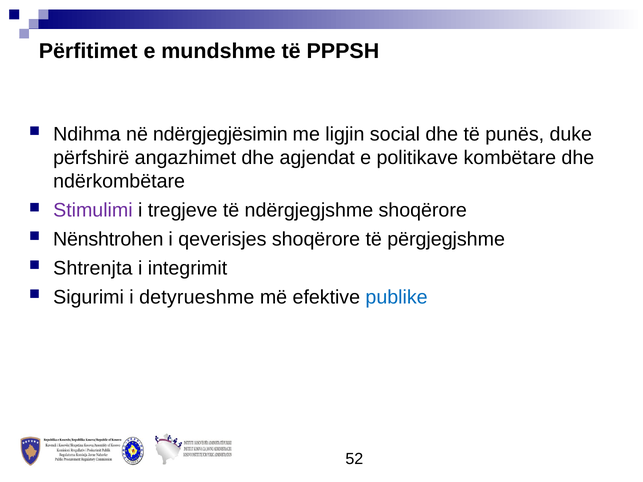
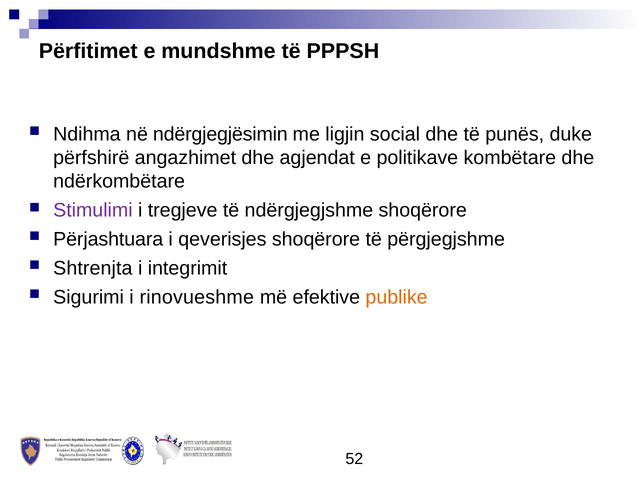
Nënshtrohen: Nënshtrohen -> Përjashtuara
detyrueshme: detyrueshme -> rinovueshme
publike colour: blue -> orange
